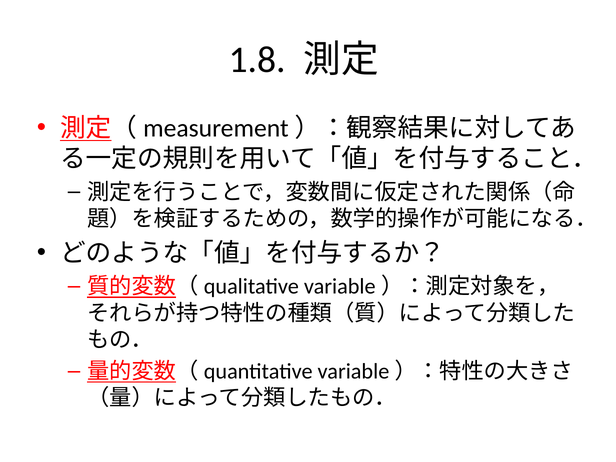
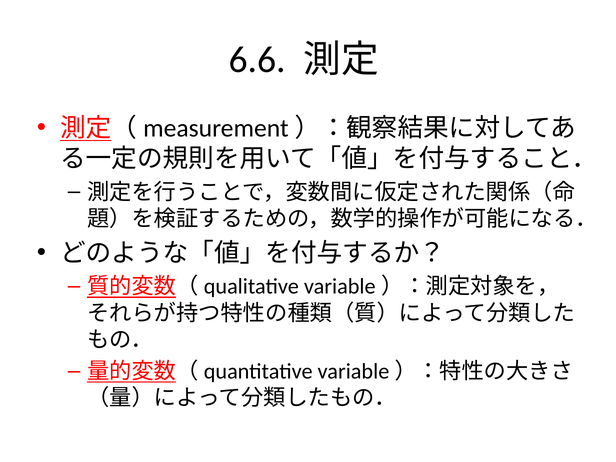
1.8: 1.8 -> 6.6
